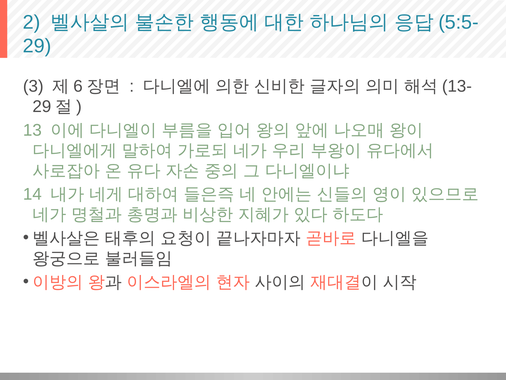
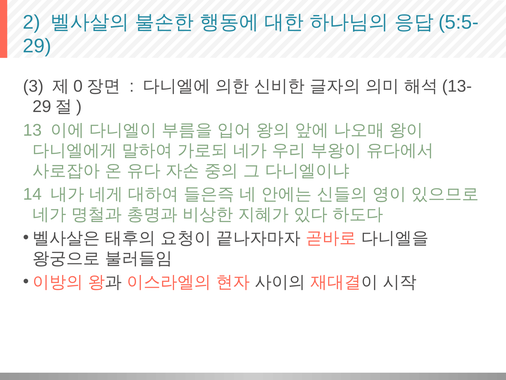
6: 6 -> 0
